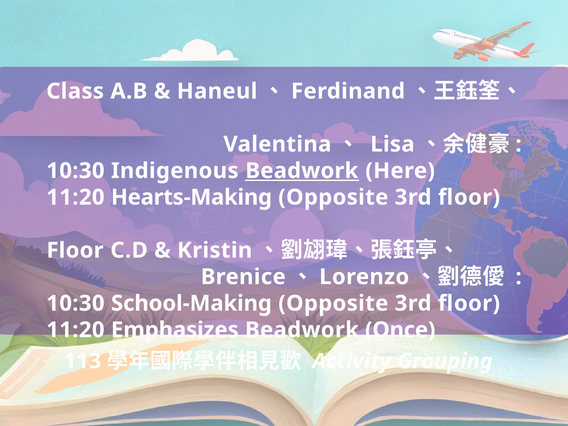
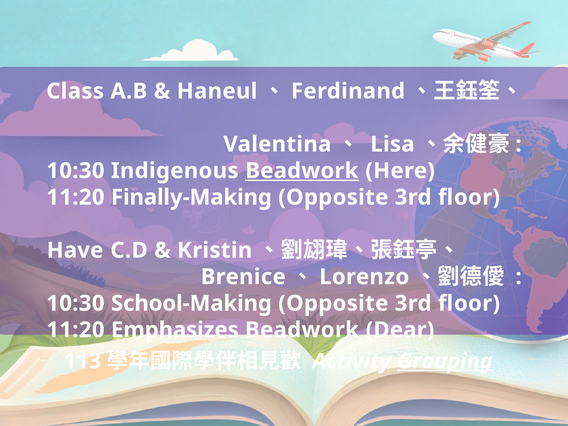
Hearts-Making: Hearts-Making -> Finally-Making
Floor at (75, 250): Floor -> Have
Once: Once -> Dear
Grouping underline: none -> present
